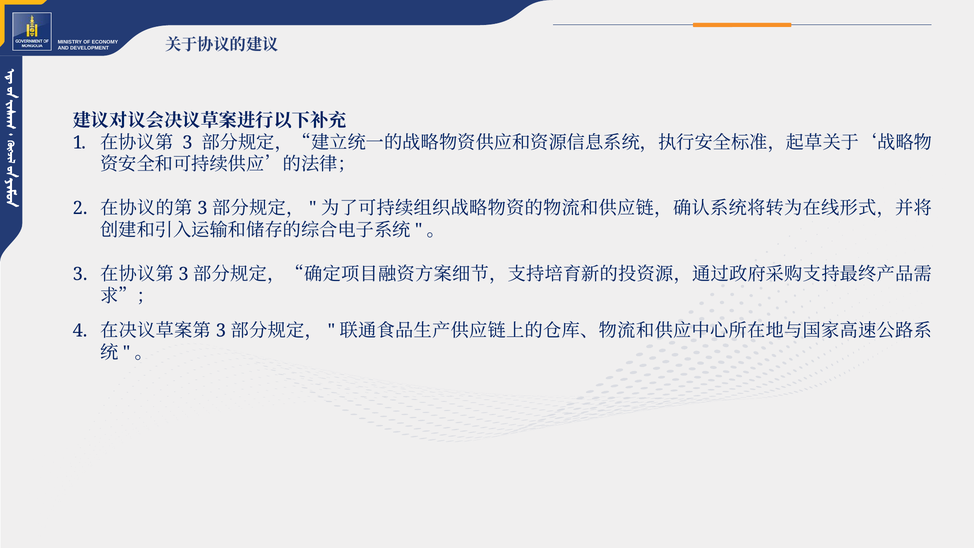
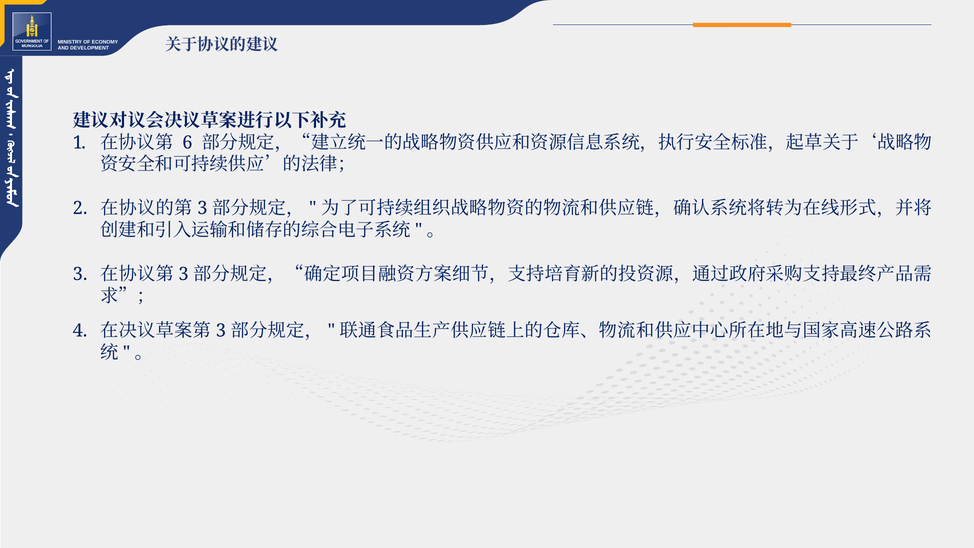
3 at (187, 143): 3 -> 6
